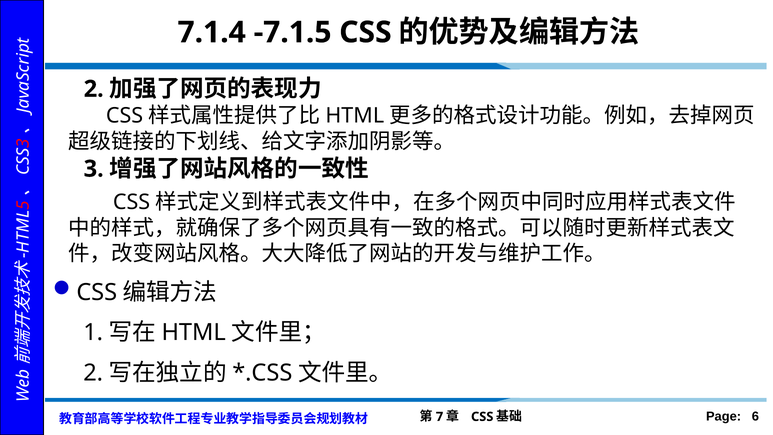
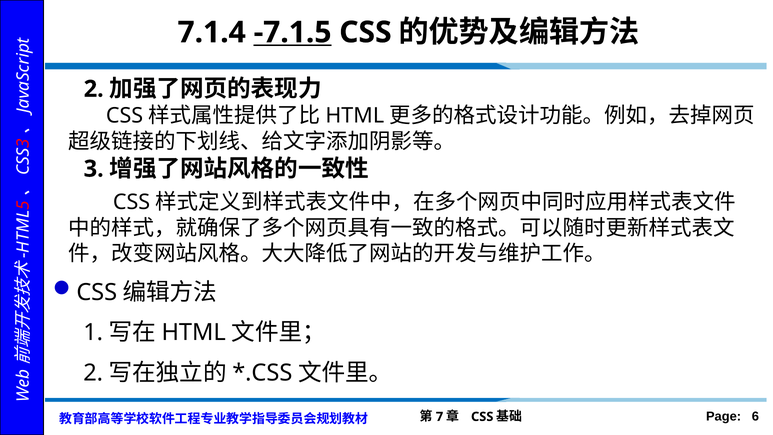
-7.1.5 underline: none -> present
